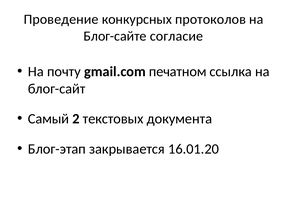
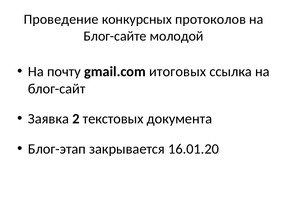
согласие: согласие -> молодой
печатном: печатном -> итоговых
Самый: Самый -> Заявка
